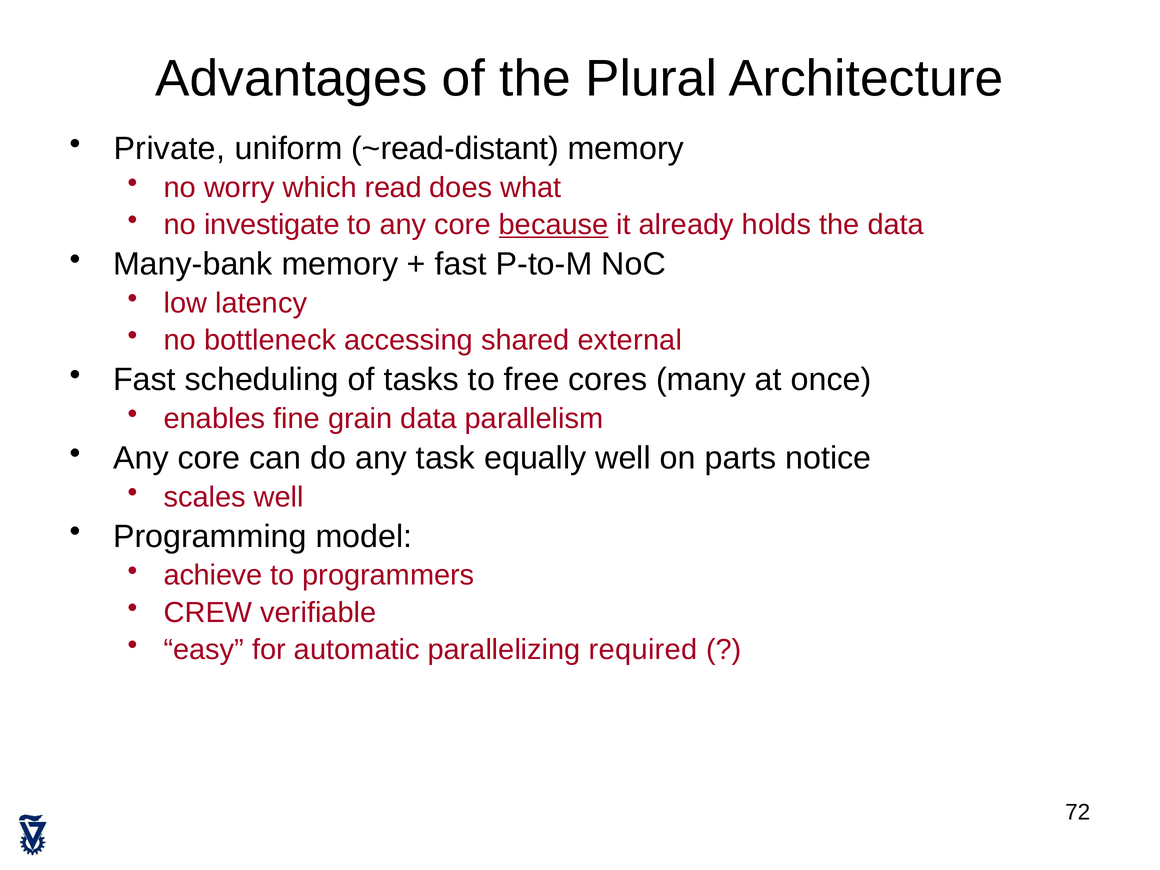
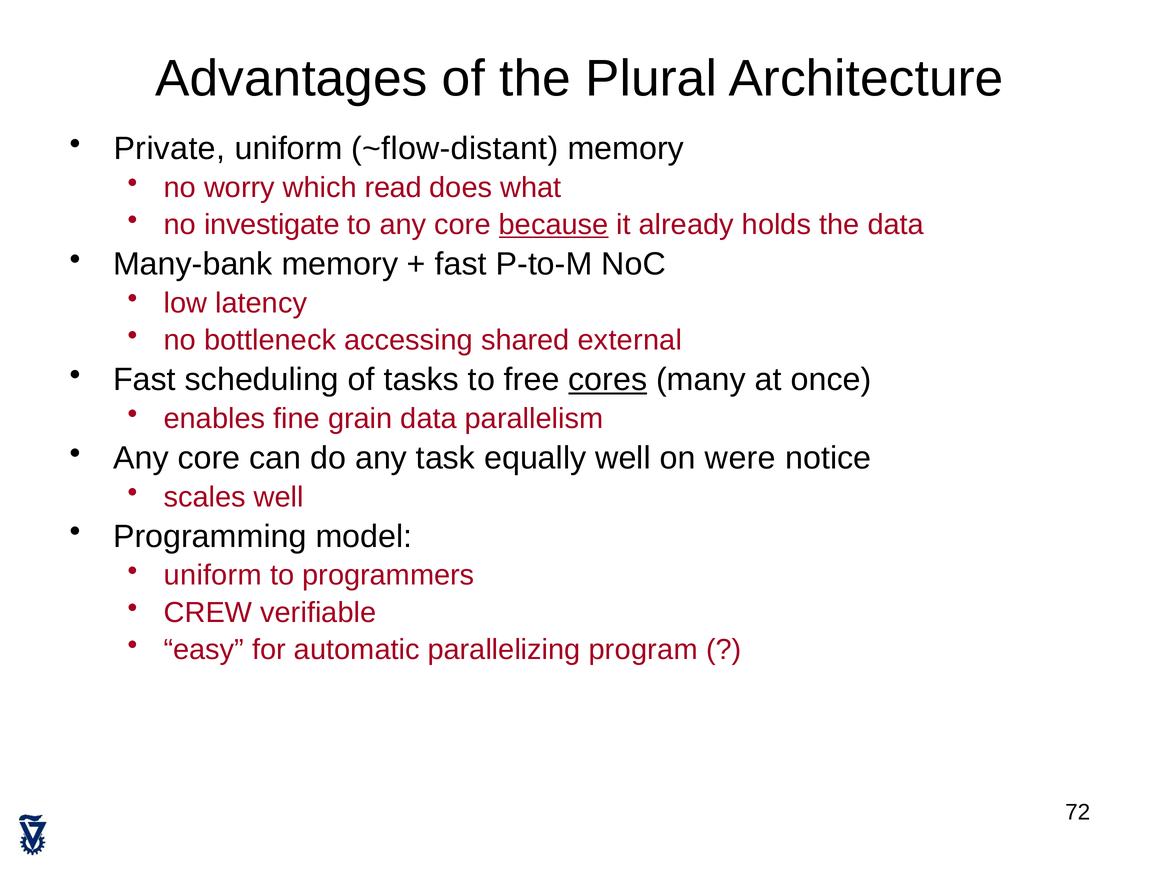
~read-distant: ~read-distant -> ~flow-distant
cores underline: none -> present
parts: parts -> were
achieve at (213, 575): achieve -> uniform
required: required -> program
